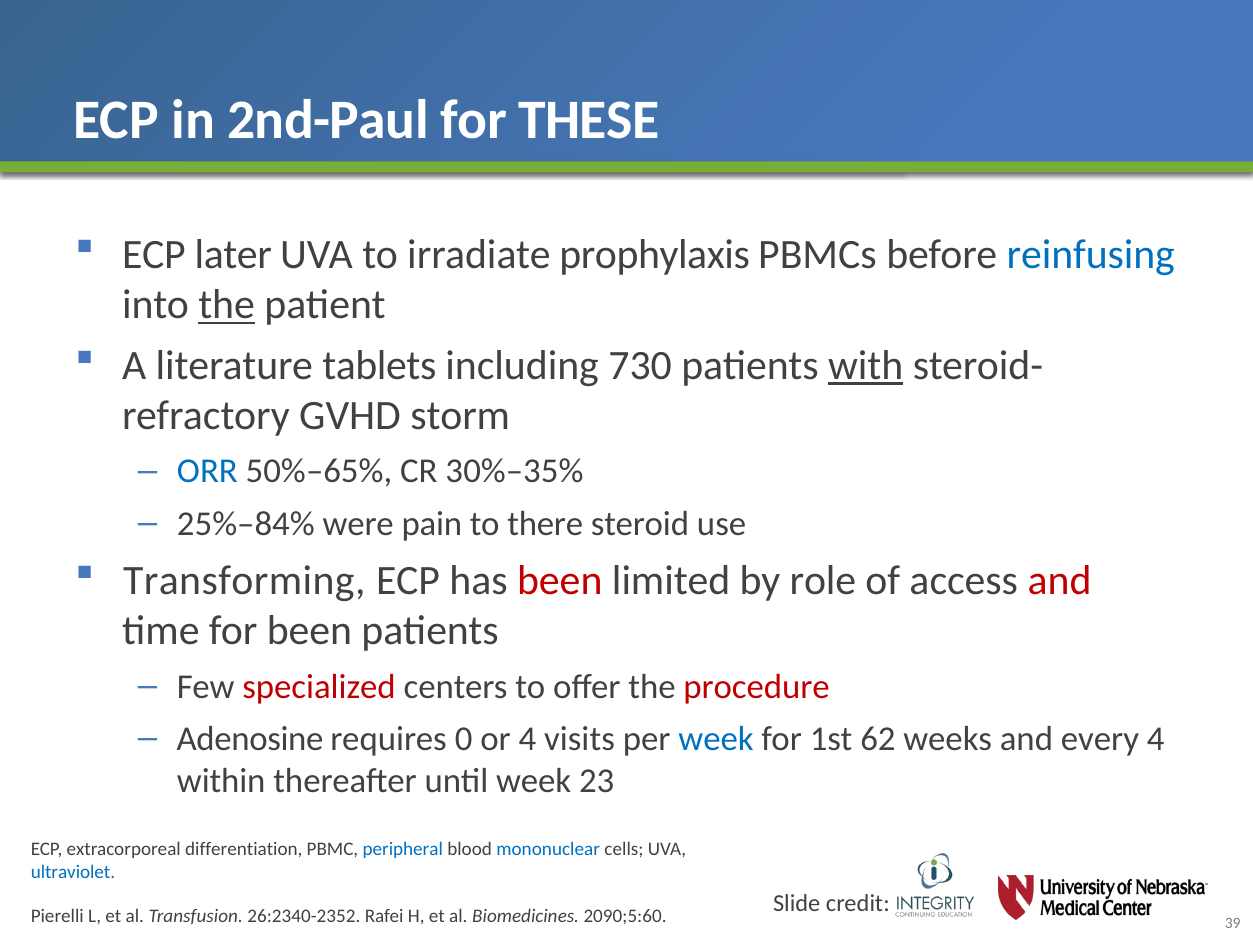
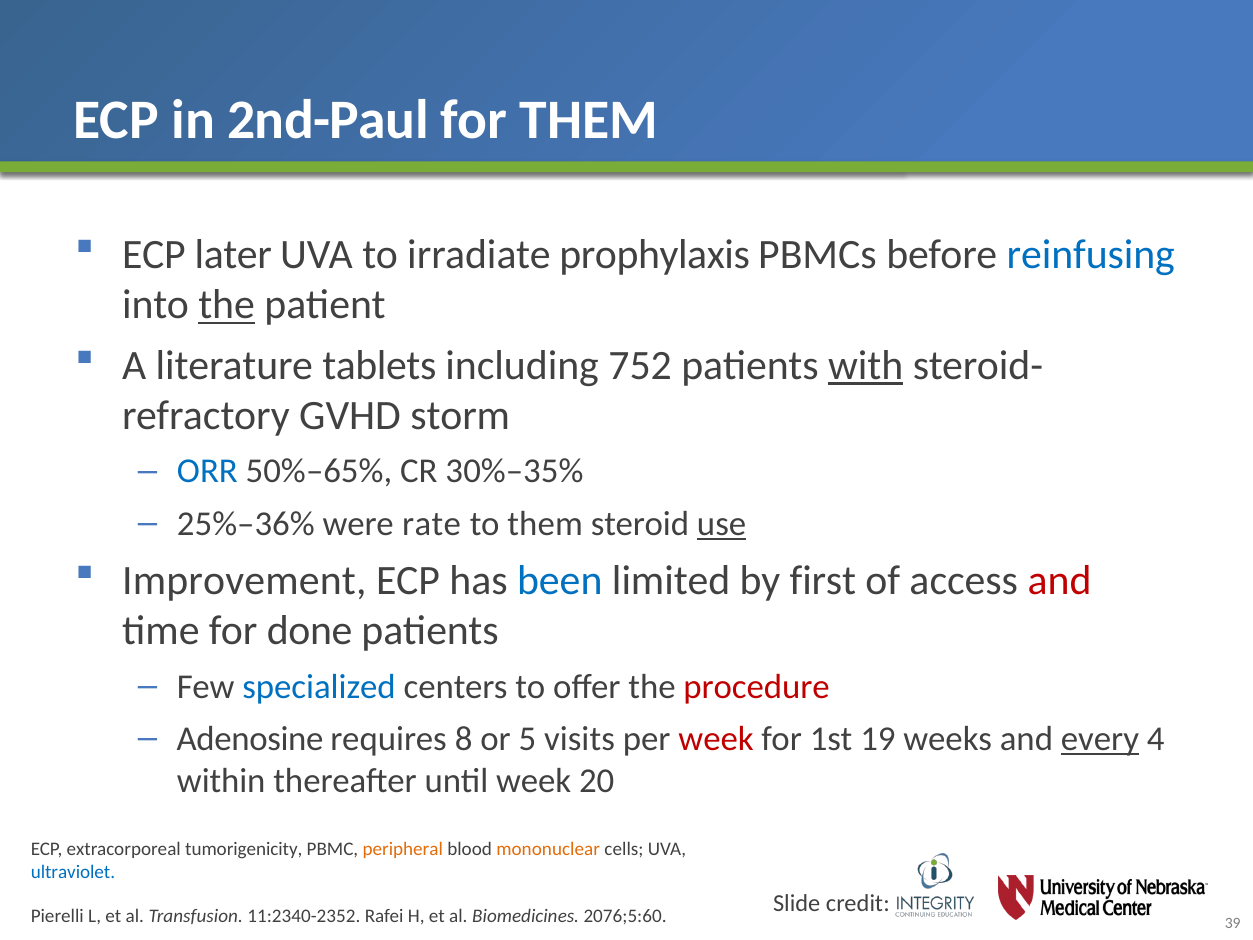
for THESE: THESE -> THEM
730: 730 -> 752
25%–84%: 25%–84% -> 25%–36%
pain: pain -> rate
to there: there -> them
use underline: none -> present
Transforming: Transforming -> Improvement
been at (560, 580) colour: red -> blue
role: role -> first
for been: been -> done
specialized colour: red -> blue
0: 0 -> 8
or 4: 4 -> 5
week at (716, 739) colour: blue -> red
62: 62 -> 19
every underline: none -> present
23: 23 -> 20
differentiation: differentiation -> tumorigenicity
peripheral colour: blue -> orange
mononuclear colour: blue -> orange
26:2340-2352: 26:2340-2352 -> 11:2340-2352
2090;5:60: 2090;5:60 -> 2076;5:60
